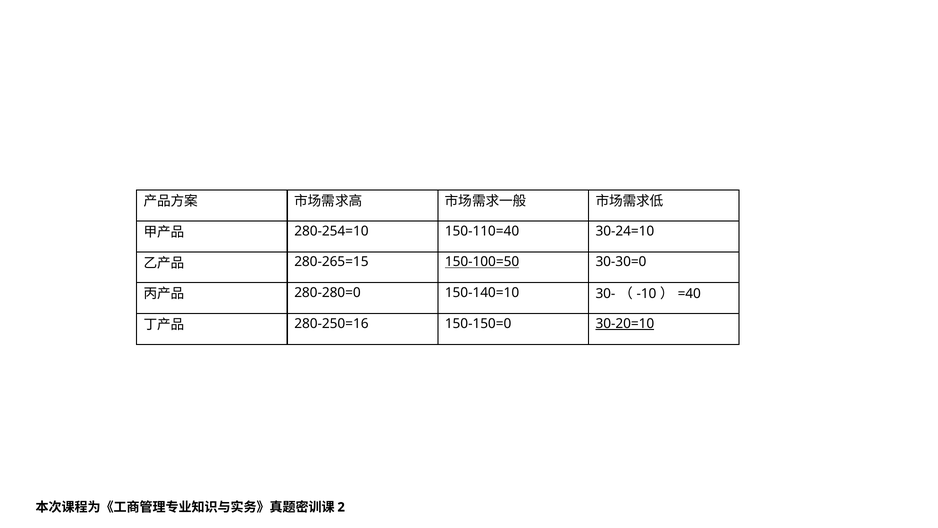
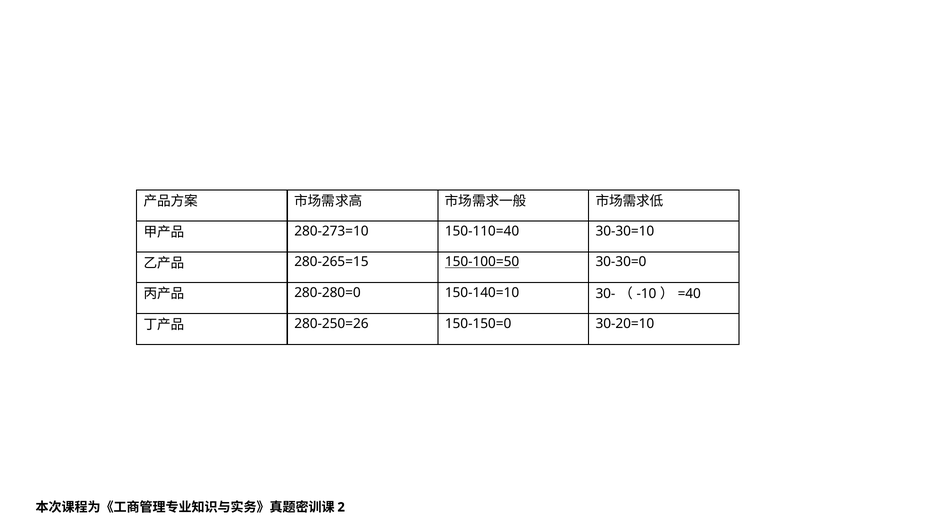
280-254=10: 280-254=10 -> 280-273=10
30-24=10: 30-24=10 -> 30-30=10
280-250=16: 280-250=16 -> 280-250=26
30-20=10 underline: present -> none
